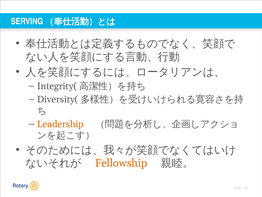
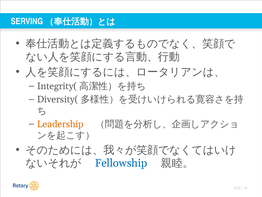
Fellowship colour: orange -> blue
